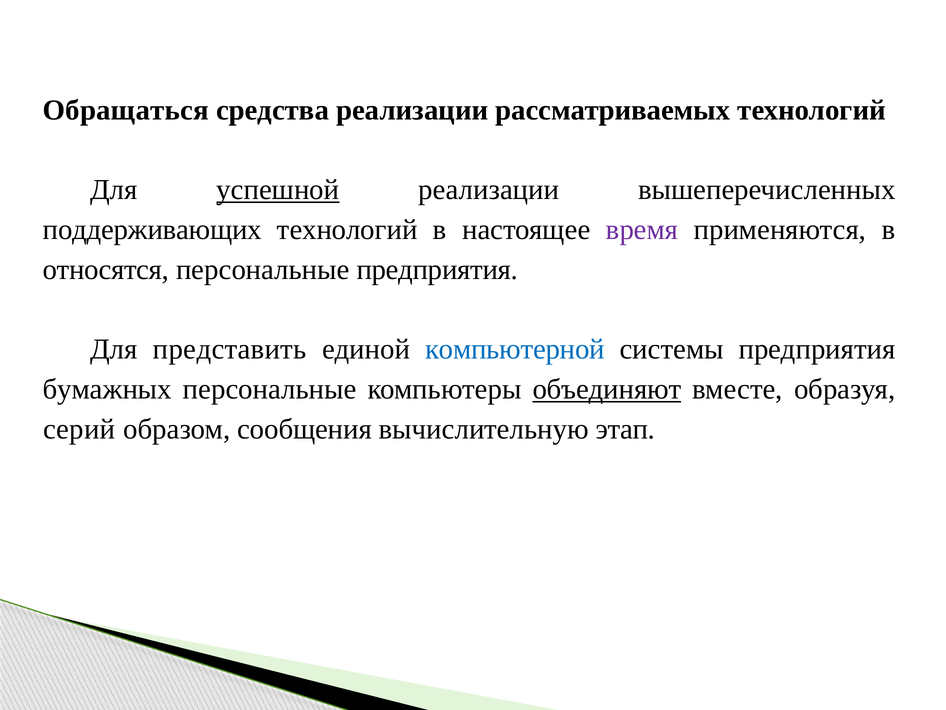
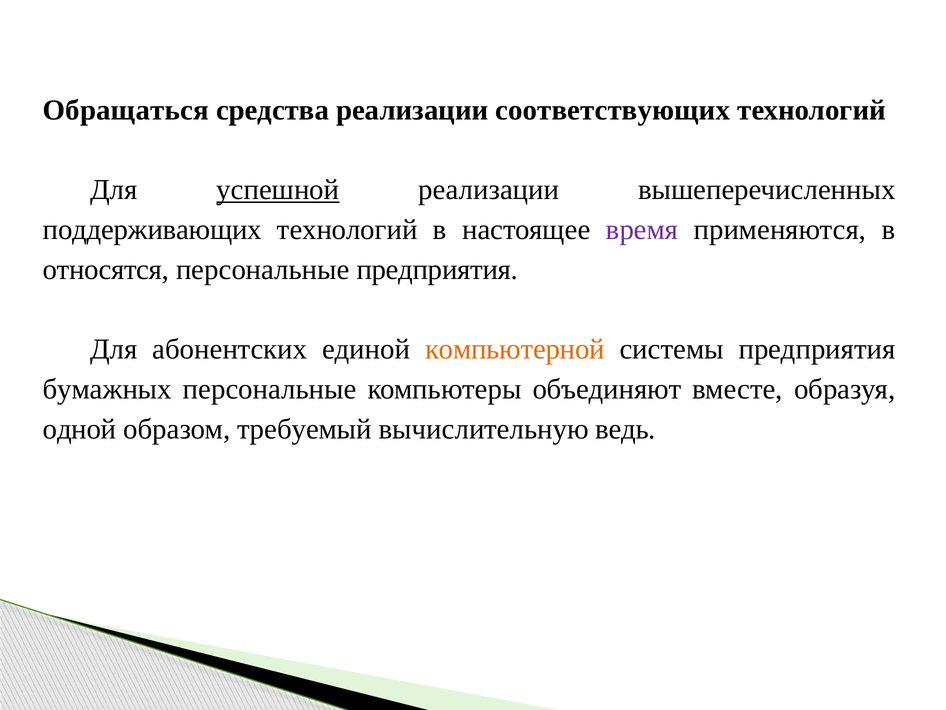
рассматриваемых: рассматриваемых -> соответствующих
представить: представить -> абонентских
компьютерной colour: blue -> orange
объединяют underline: present -> none
серий: серий -> одной
сообщения: сообщения -> требуемый
этап: этап -> ведь
